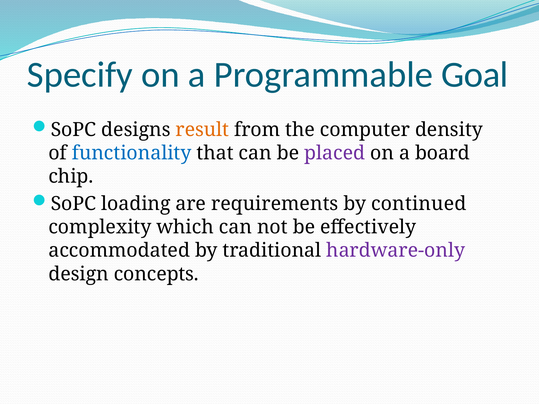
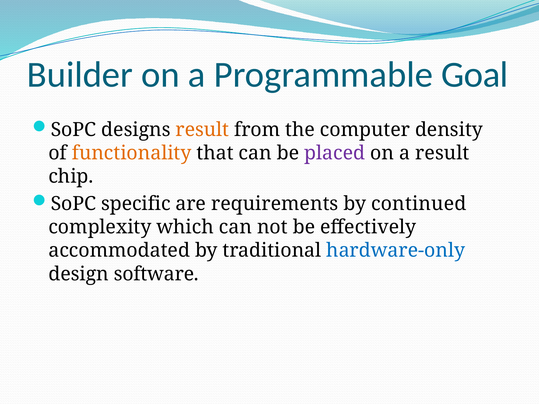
Specify: Specify -> Builder
functionality colour: blue -> orange
a board: board -> result
loading: loading -> specific
hardware-only colour: purple -> blue
concepts: concepts -> software
